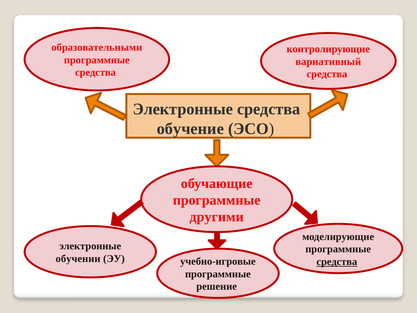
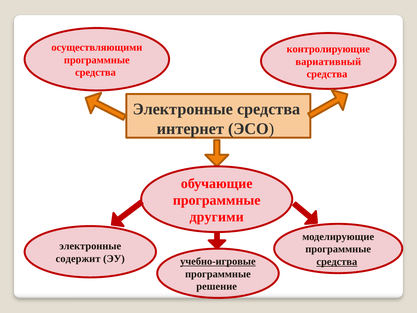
образовательными: образовательными -> осуществляющими
обучение: обучение -> интернет
обучении: обучении -> содержит
учебно-игровые underline: none -> present
